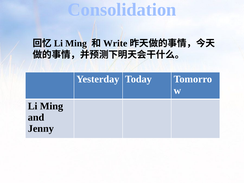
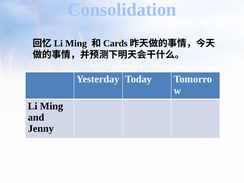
Write: Write -> Cards
